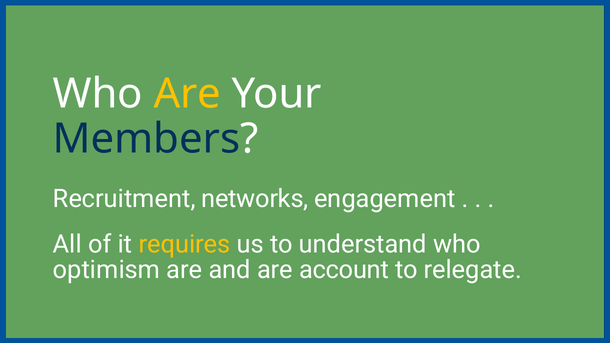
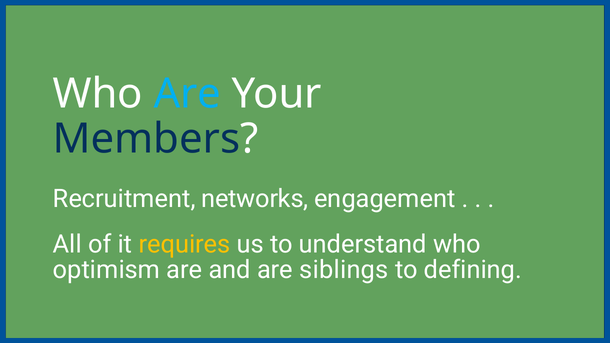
Are at (187, 94) colour: yellow -> light blue
account: account -> siblings
relegate: relegate -> defining
